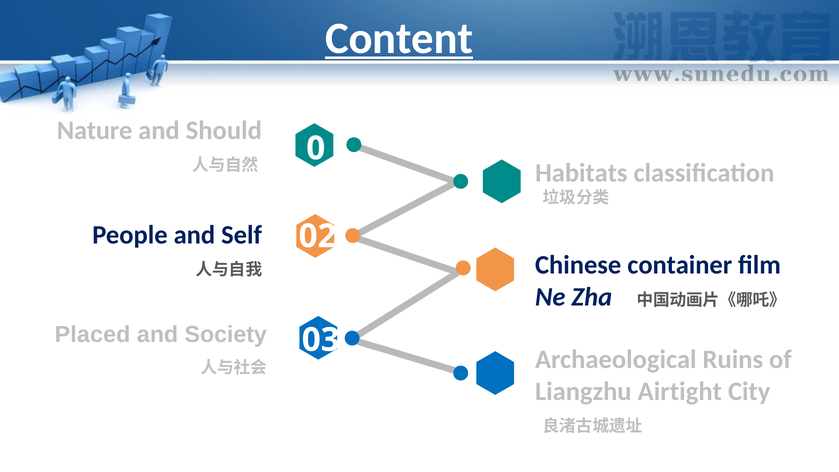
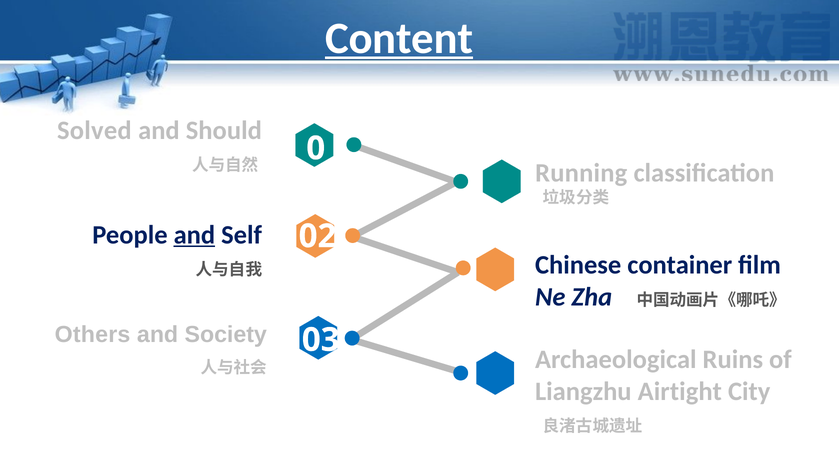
Nature: Nature -> Solved
Habitats: Habitats -> Running
and at (194, 235) underline: none -> present
Placed: Placed -> Others
